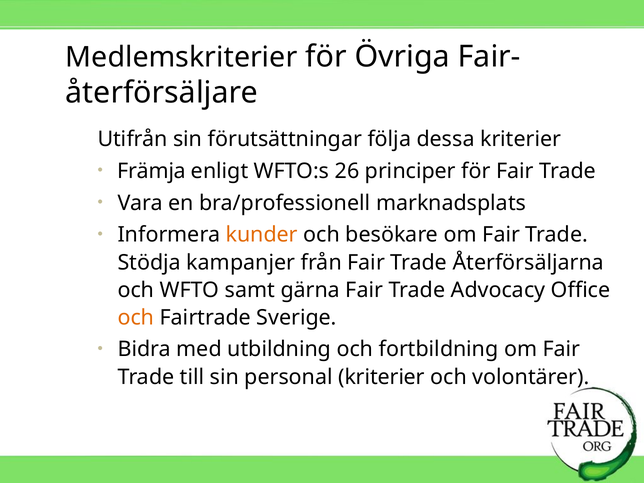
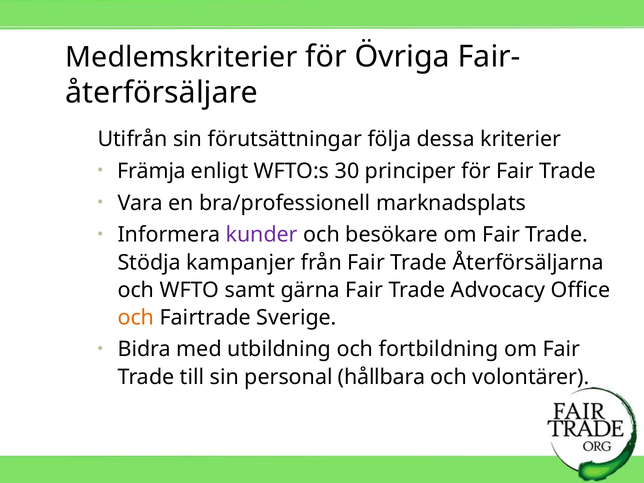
26: 26 -> 30
kunder colour: orange -> purple
personal kriterier: kriterier -> hållbara
